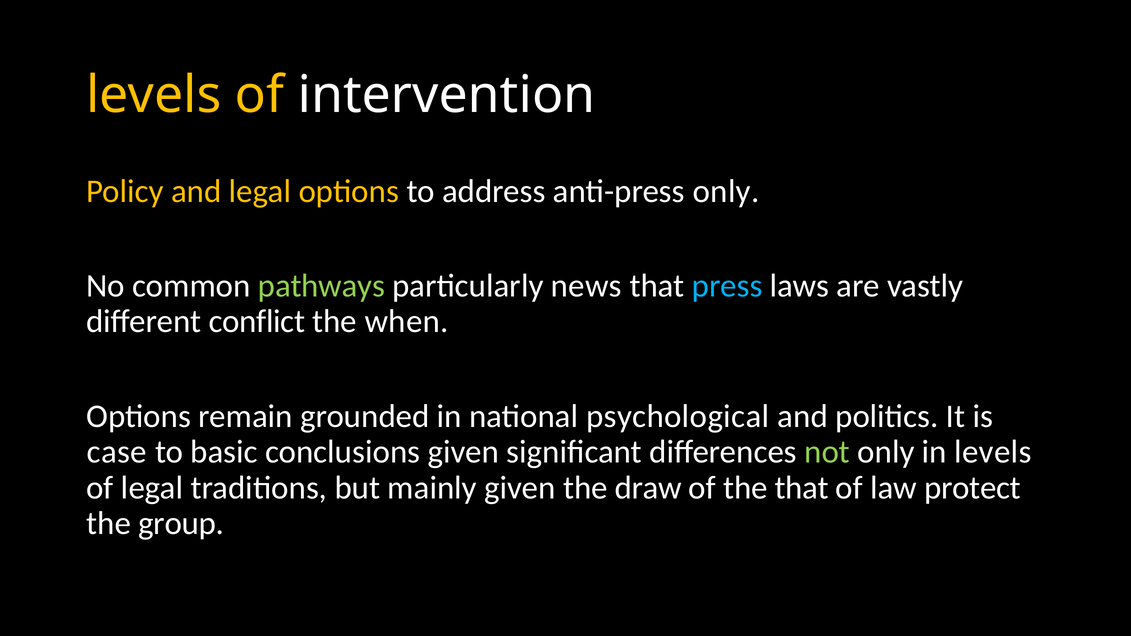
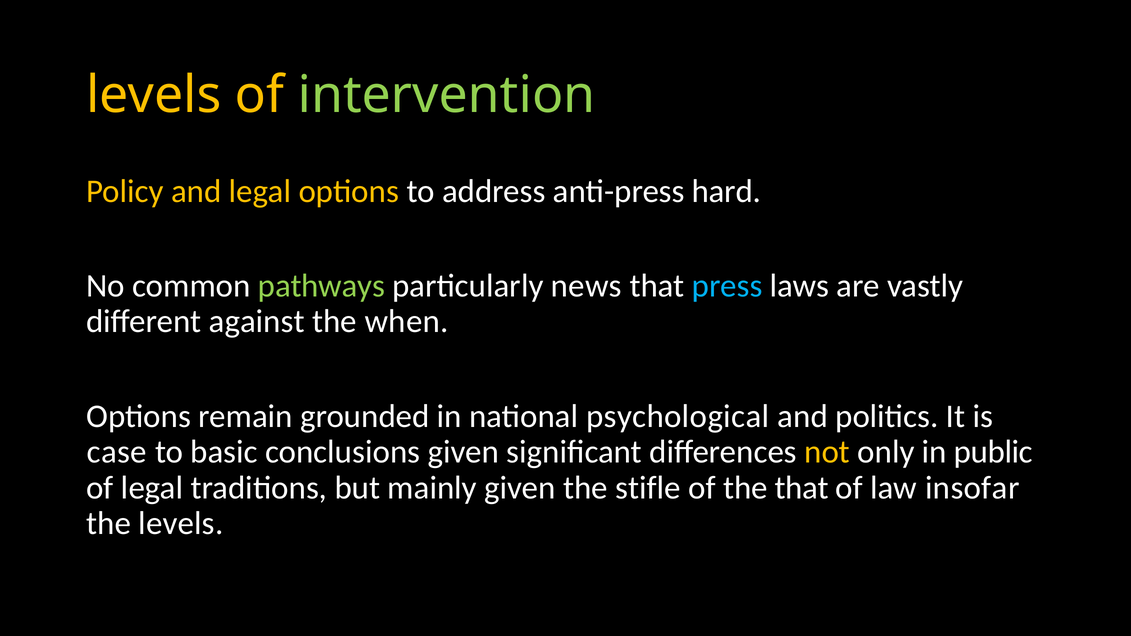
intervention colour: white -> light green
anti-press only: only -> hard
conflict: conflict -> against
not colour: light green -> yellow
in levels: levels -> public
draw: draw -> stifle
protect: protect -> insofar
the group: group -> levels
